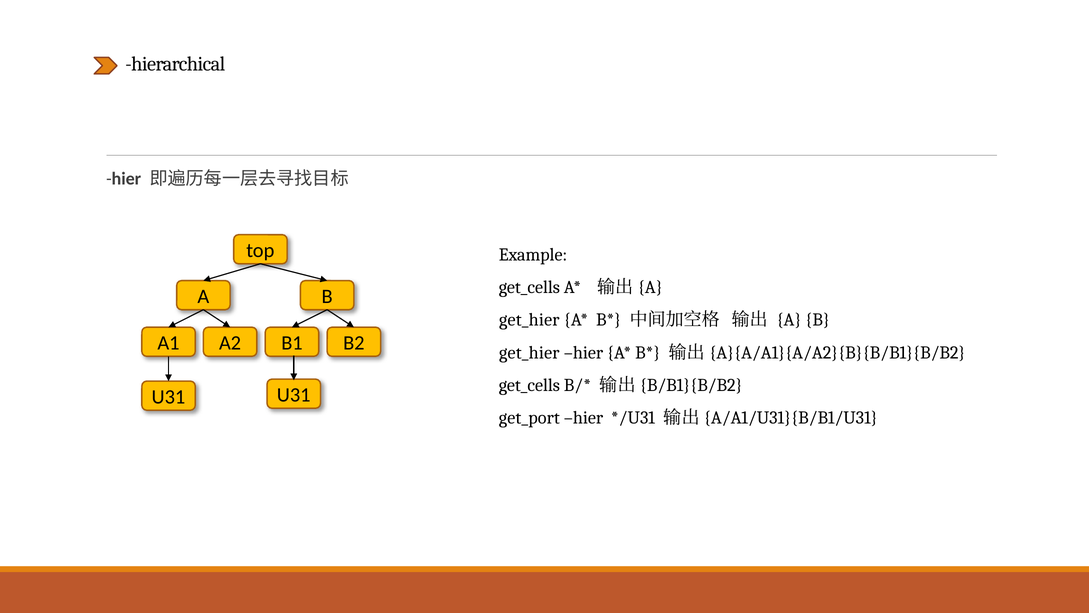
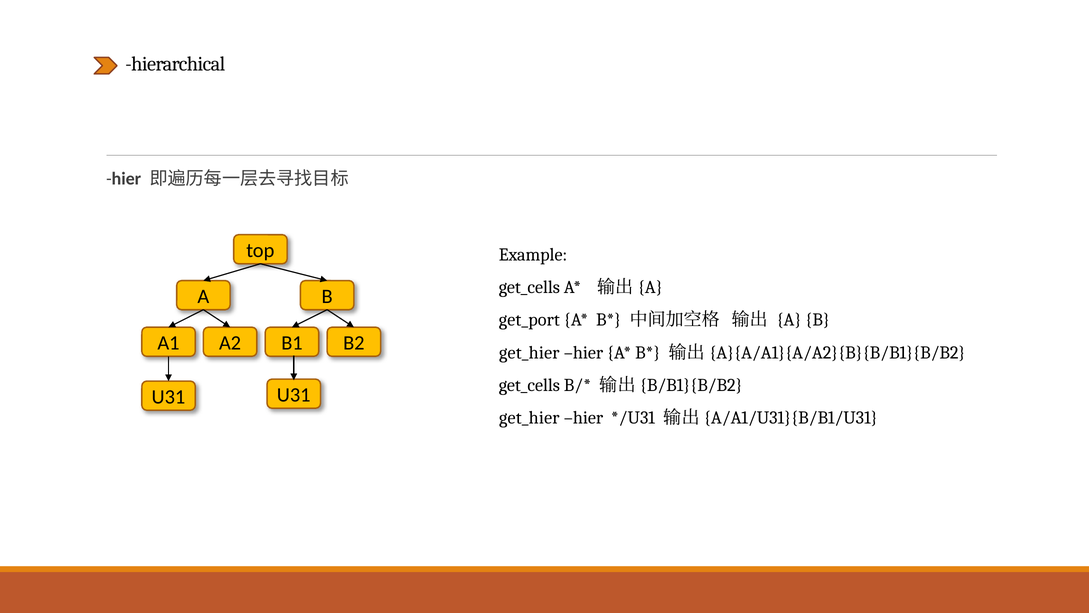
get_hier at (529, 320): get_hier -> get_port
get_port at (529, 418): get_port -> get_hier
